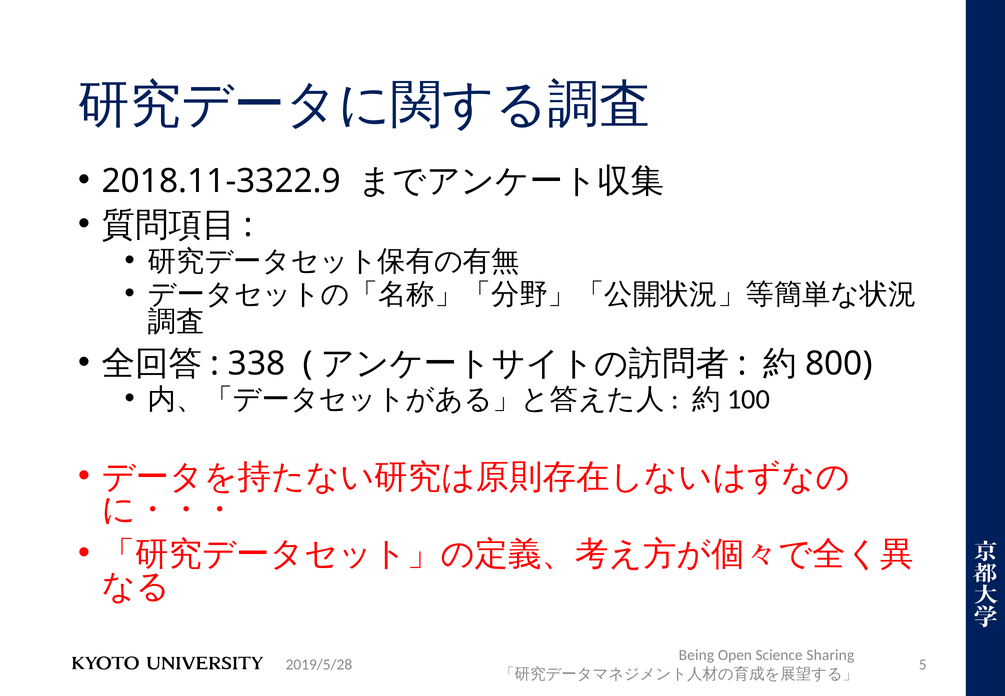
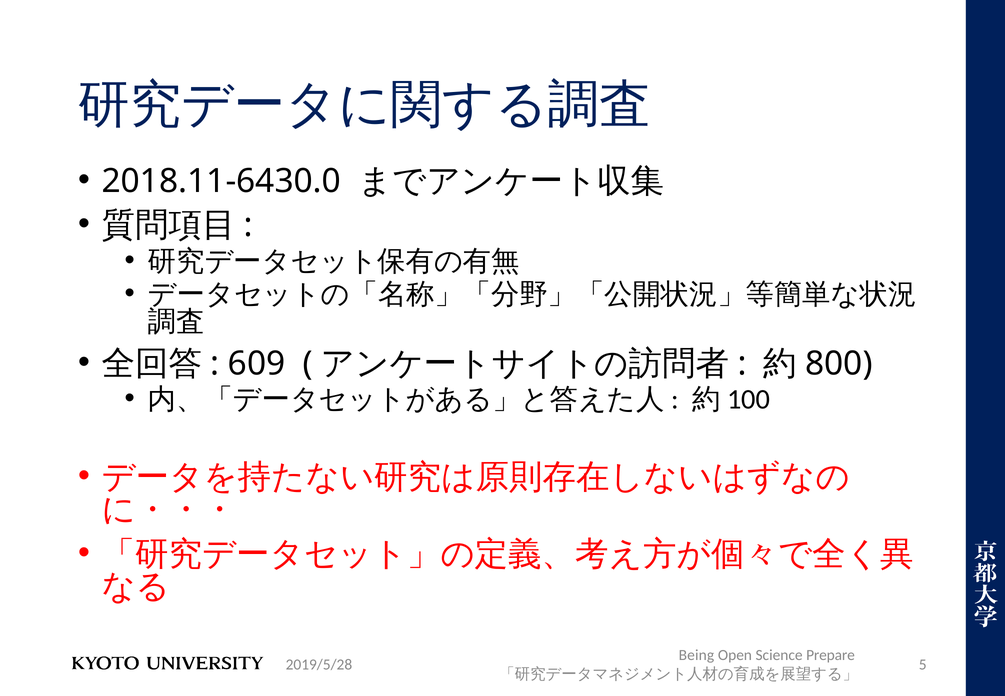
2018.11-3322.9: 2018.11-3322.9 -> 2018.11-6430.0
338: 338 -> 609
Sharing: Sharing -> Prepare
